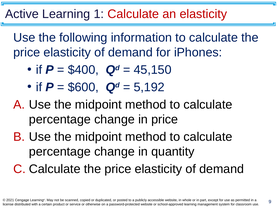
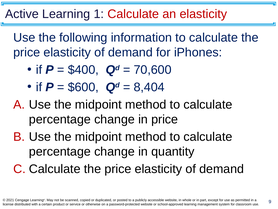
45,150: 45,150 -> 70,600
5,192: 5,192 -> 8,404
